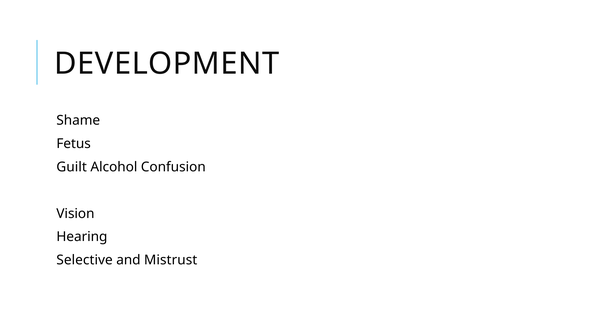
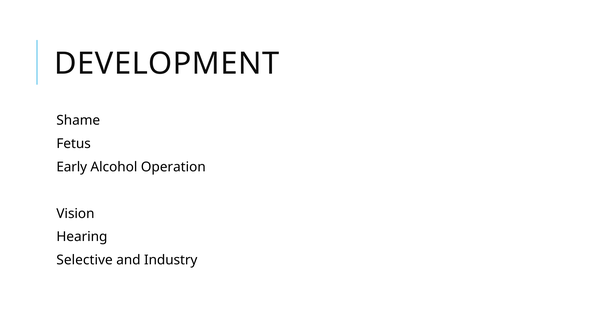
Guilt: Guilt -> Early
Confusion: Confusion -> Operation
Mistrust: Mistrust -> Industry
